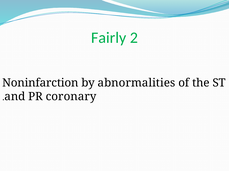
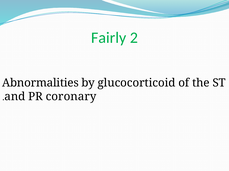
Noninfarction: Noninfarction -> Abnormalities
abnormalities: abnormalities -> glucocorticoid
